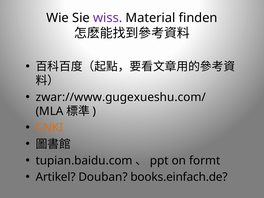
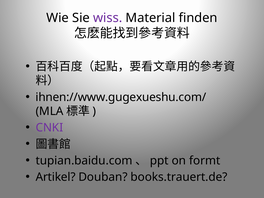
zwar://www.gugexueshu.com/: zwar://www.gugexueshu.com/ -> ihnen://www.gugexueshu.com/
CNKI colour: orange -> purple
books.einfach.de: books.einfach.de -> books.trauert.de
